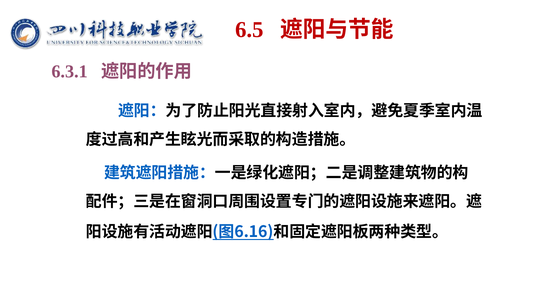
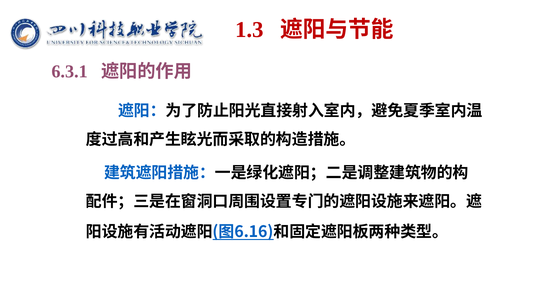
6.5: 6.5 -> 1.3
